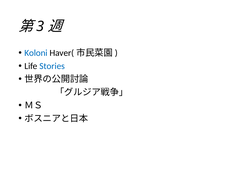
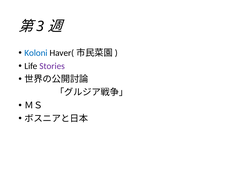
Stories colour: blue -> purple
